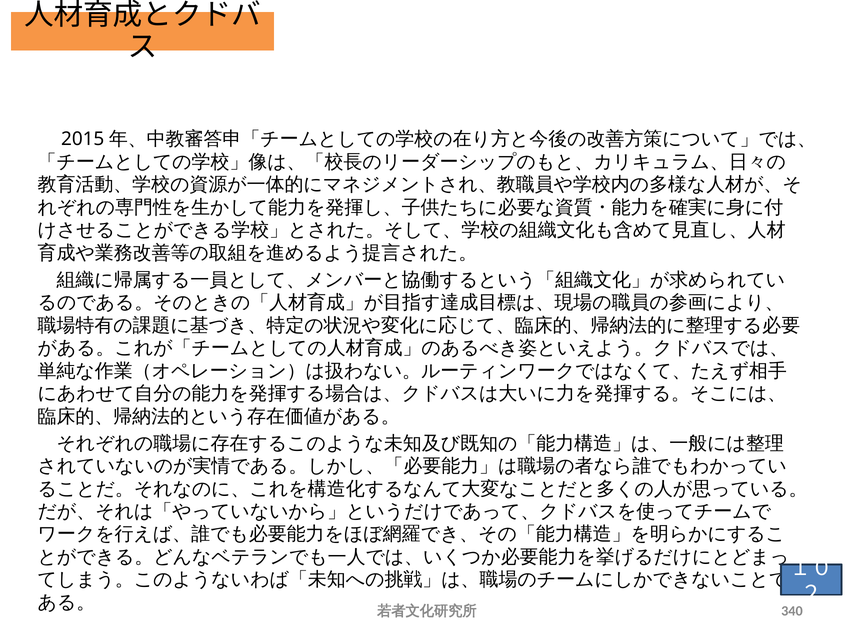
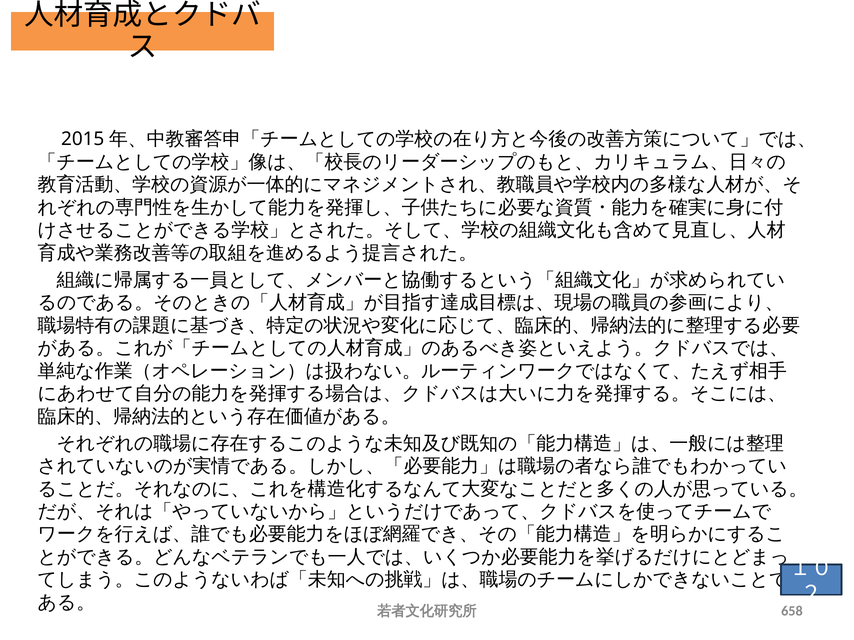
340: 340 -> 658
